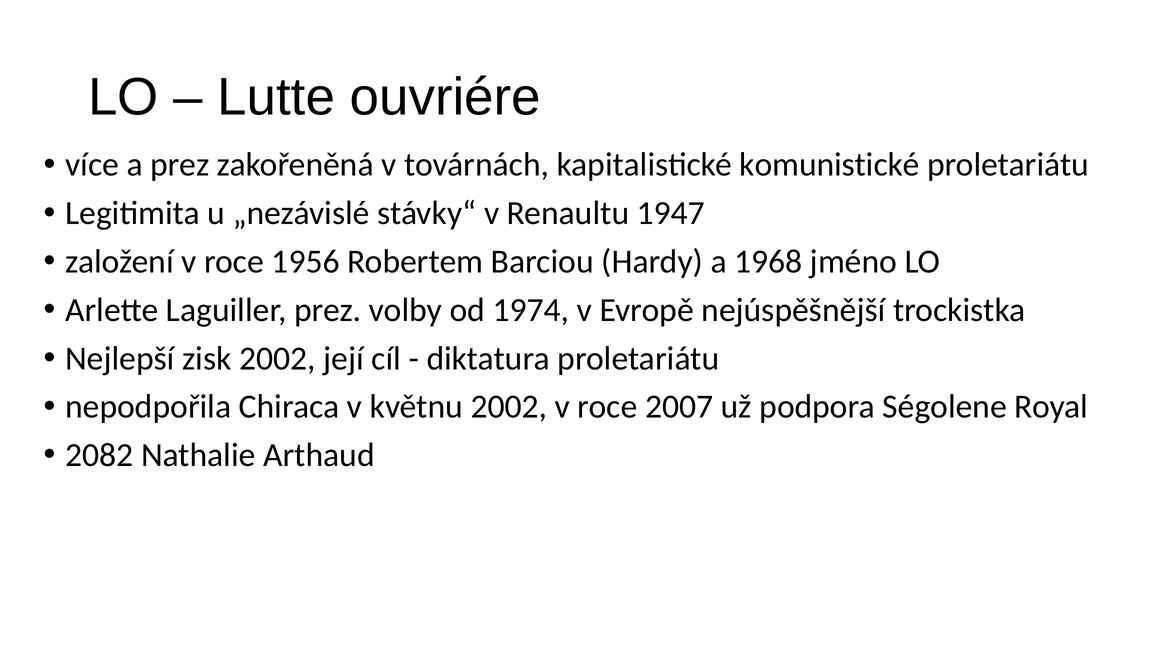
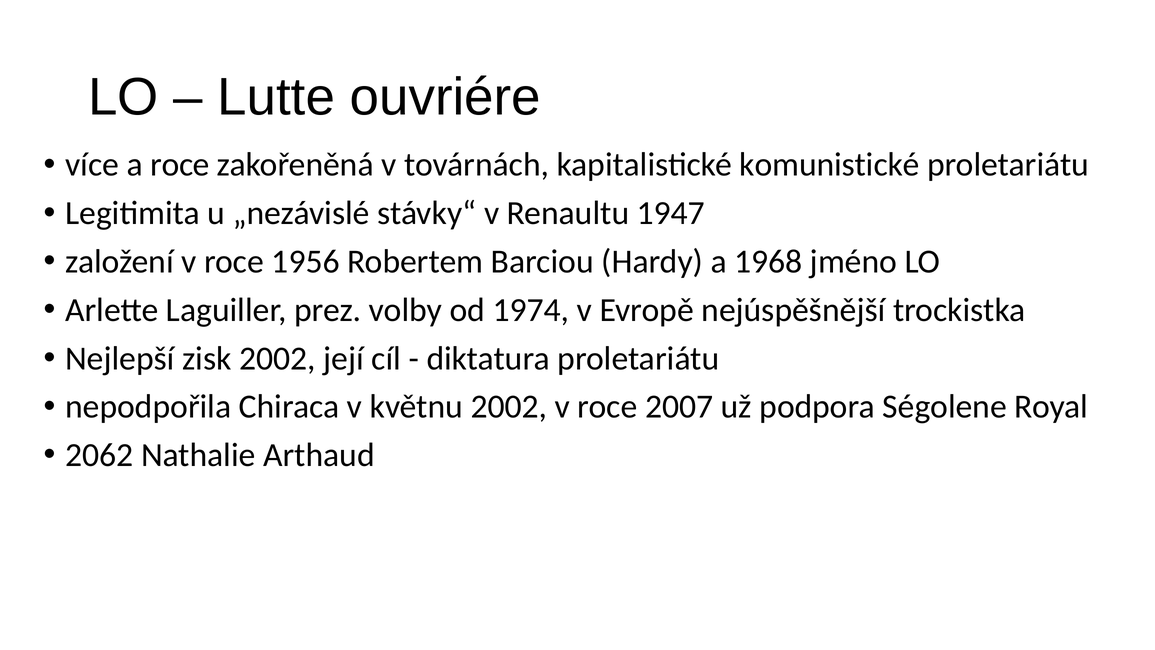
a prez: prez -> roce
2082: 2082 -> 2062
